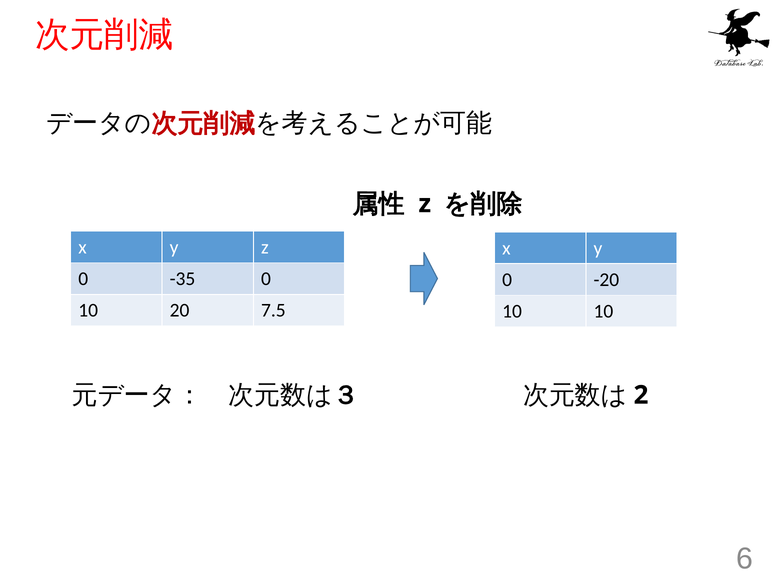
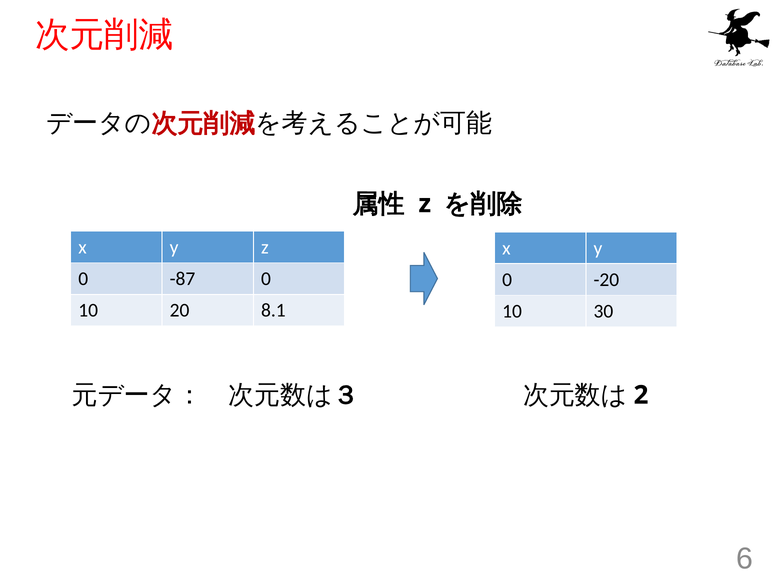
-35: -35 -> -87
7.5: 7.5 -> 8.1
10 10: 10 -> 30
